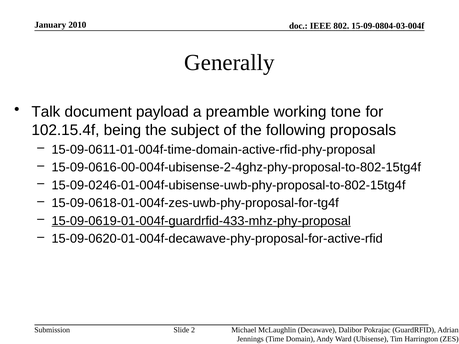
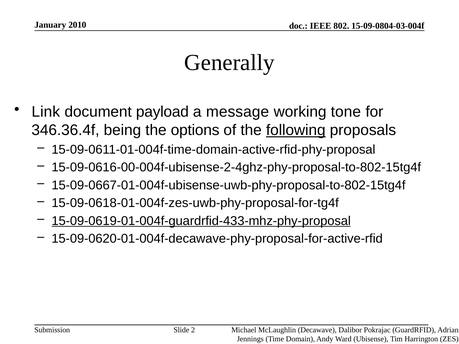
Talk: Talk -> Link
preamble: preamble -> message
102.15.4f: 102.15.4f -> 346.36.4f
subject: subject -> options
following underline: none -> present
15-09-0246-01-004f-ubisense-uwb-phy-proposal-to-802-15tg4f: 15-09-0246-01-004f-ubisense-uwb-phy-proposal-to-802-15tg4f -> 15-09-0667-01-004f-ubisense-uwb-phy-proposal-to-802-15tg4f
